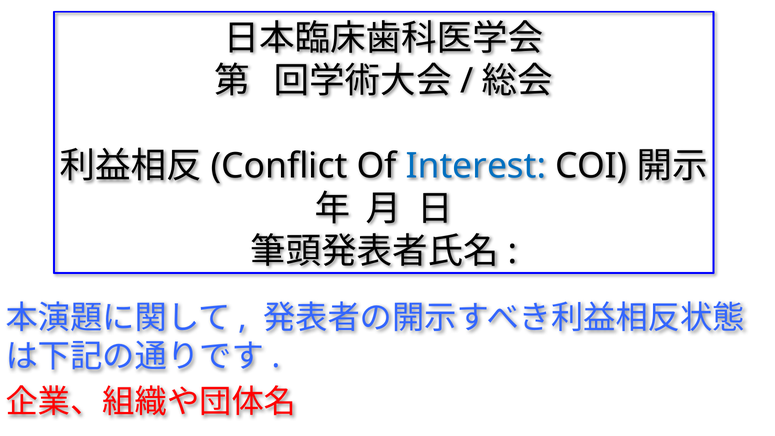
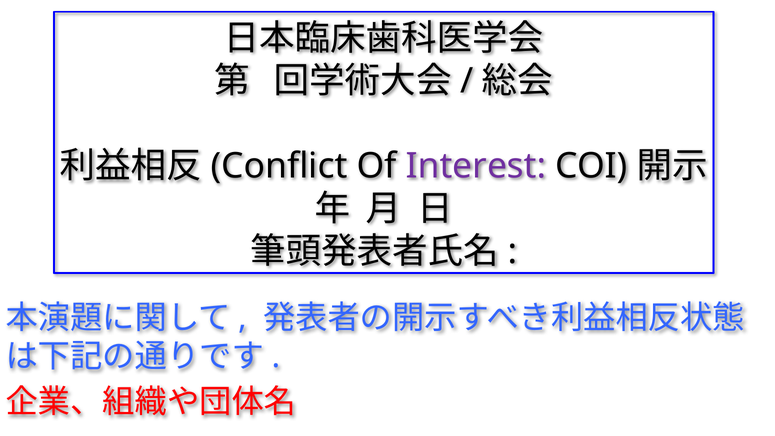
Interest colour: blue -> purple
